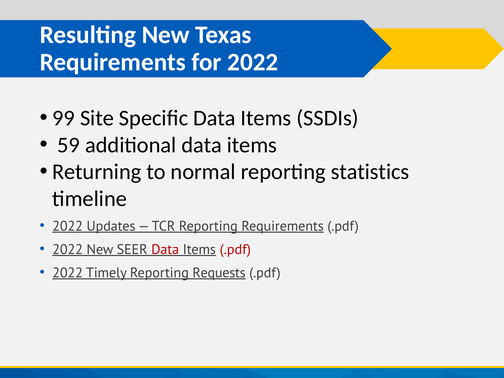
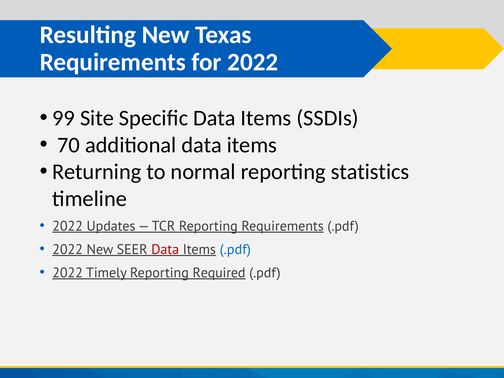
59: 59 -> 70
.pdf at (235, 249) colour: red -> blue
Requests: Requests -> Required
